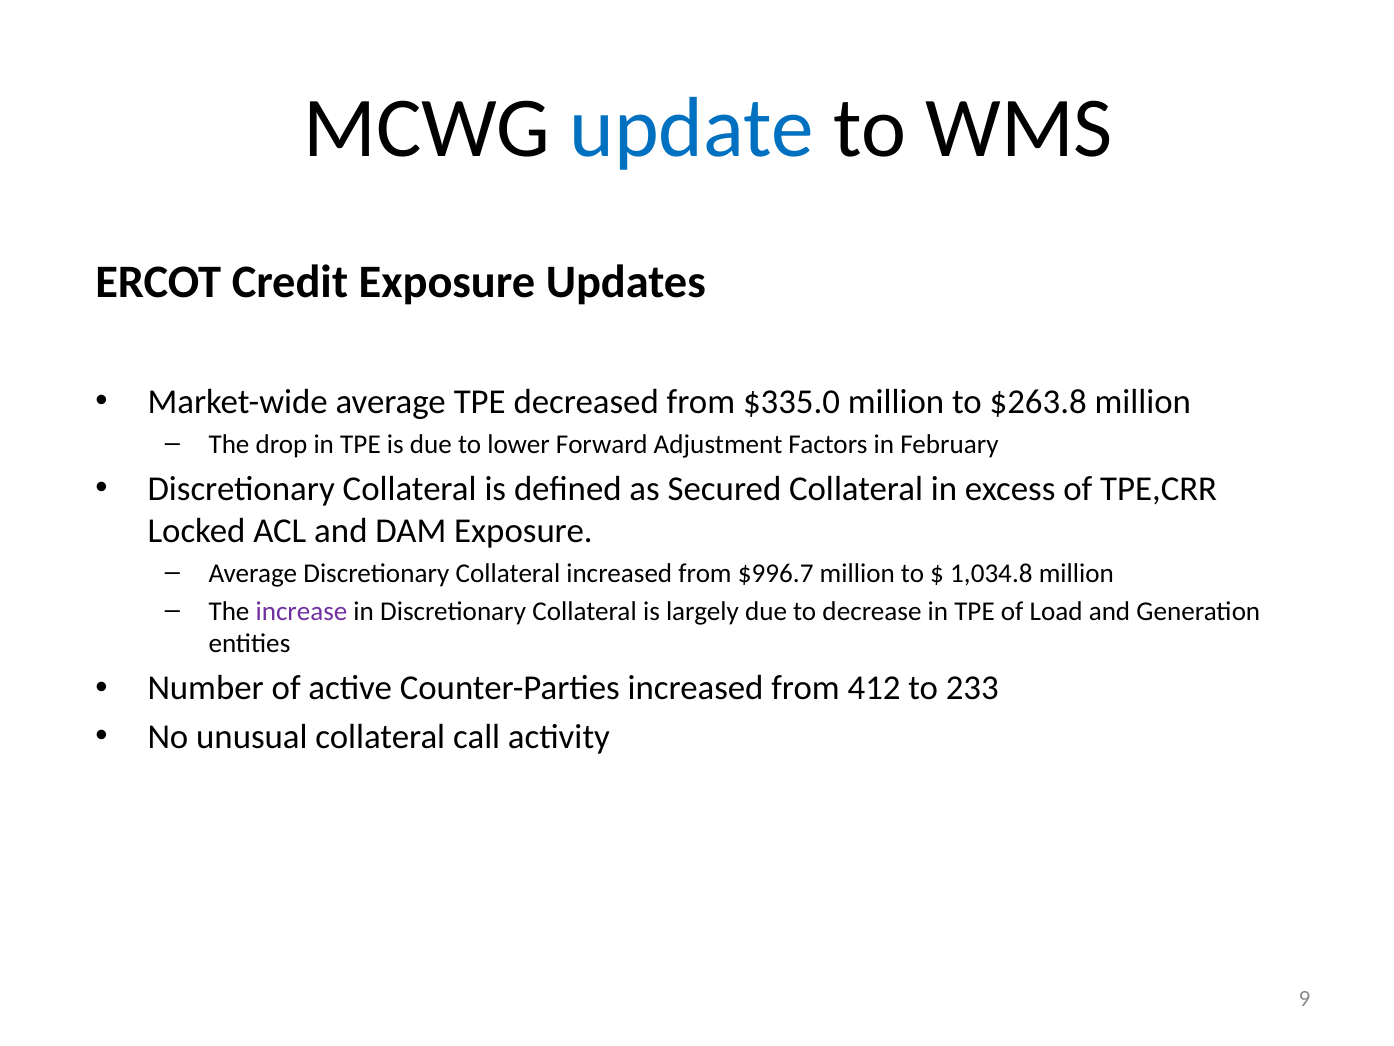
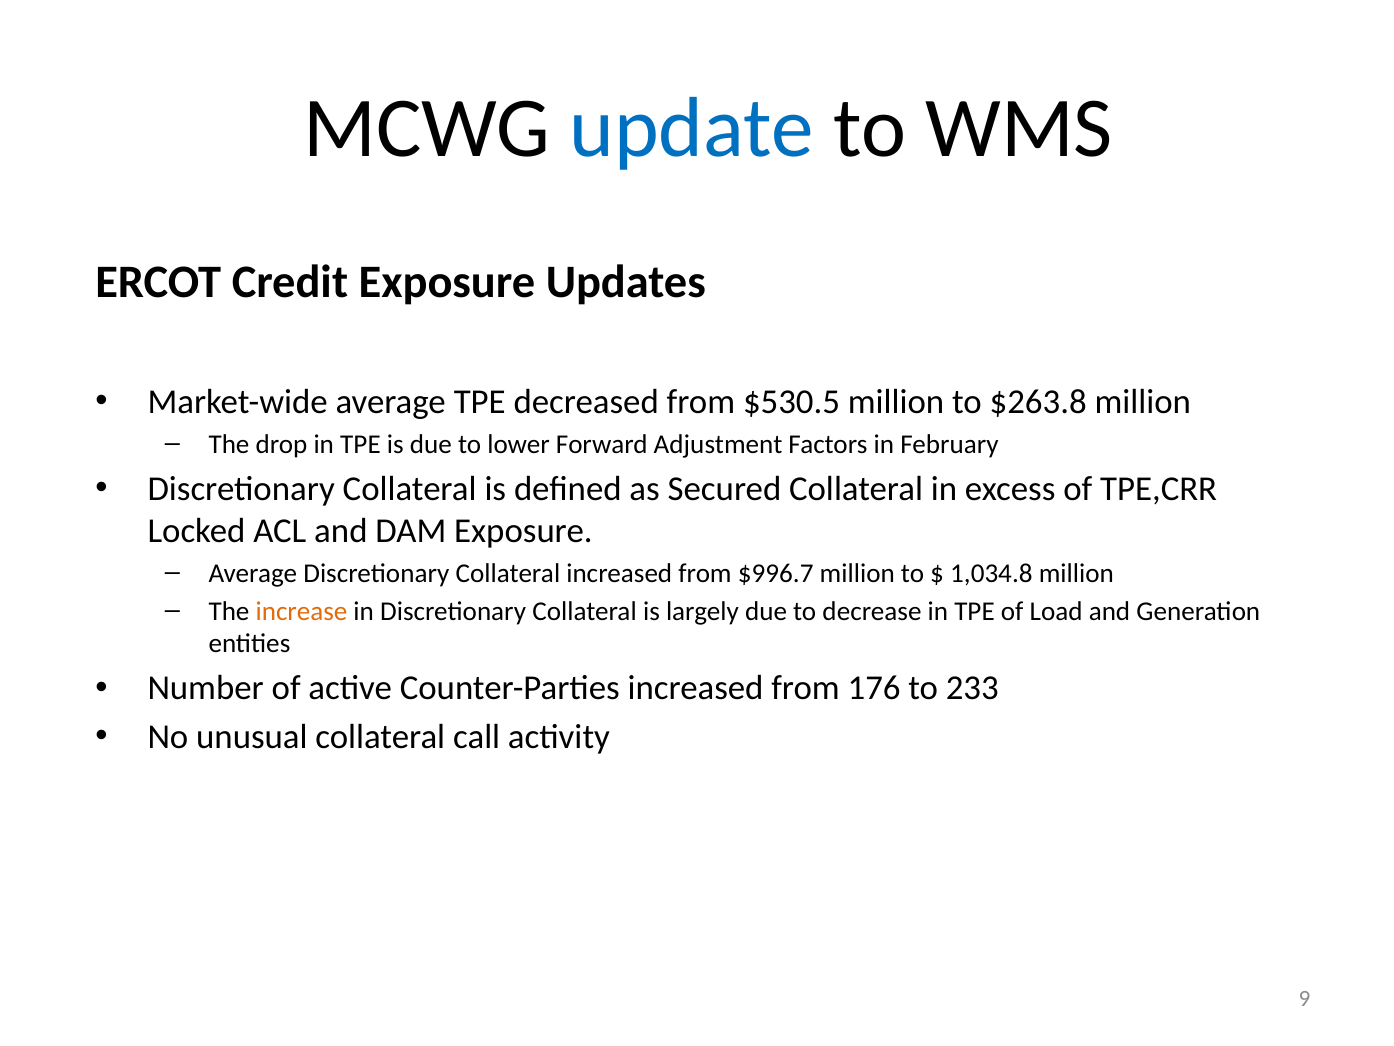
$335.0: $335.0 -> $530.5
increase colour: purple -> orange
412: 412 -> 176
